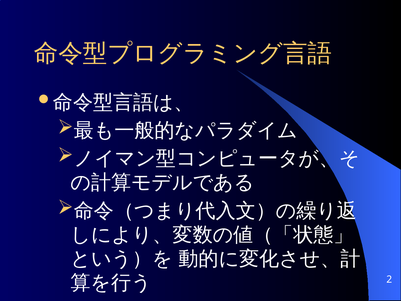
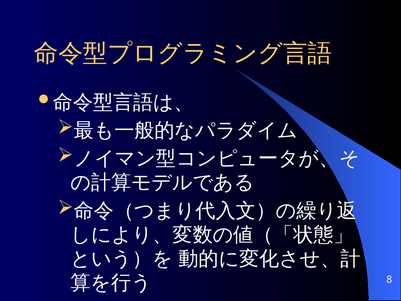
2: 2 -> 8
